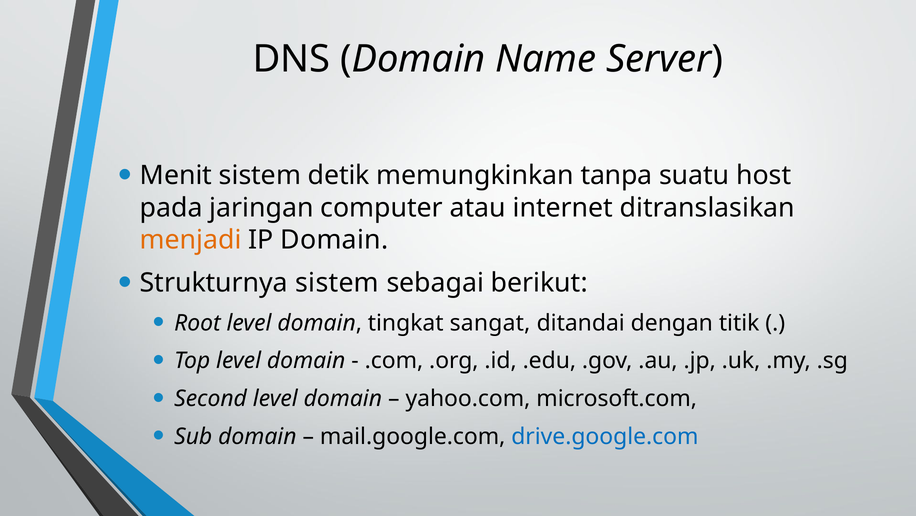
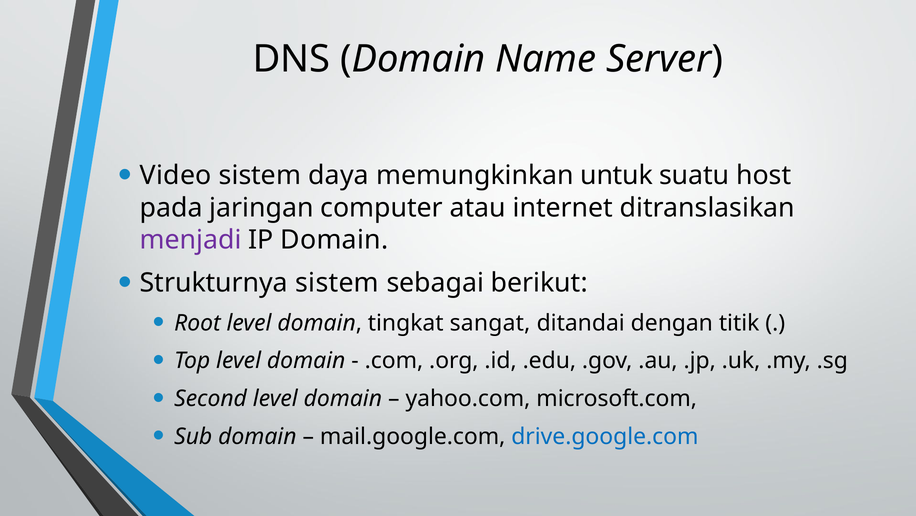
Menit: Menit -> Video
detik: detik -> daya
tanpa: tanpa -> untuk
menjadi colour: orange -> purple
